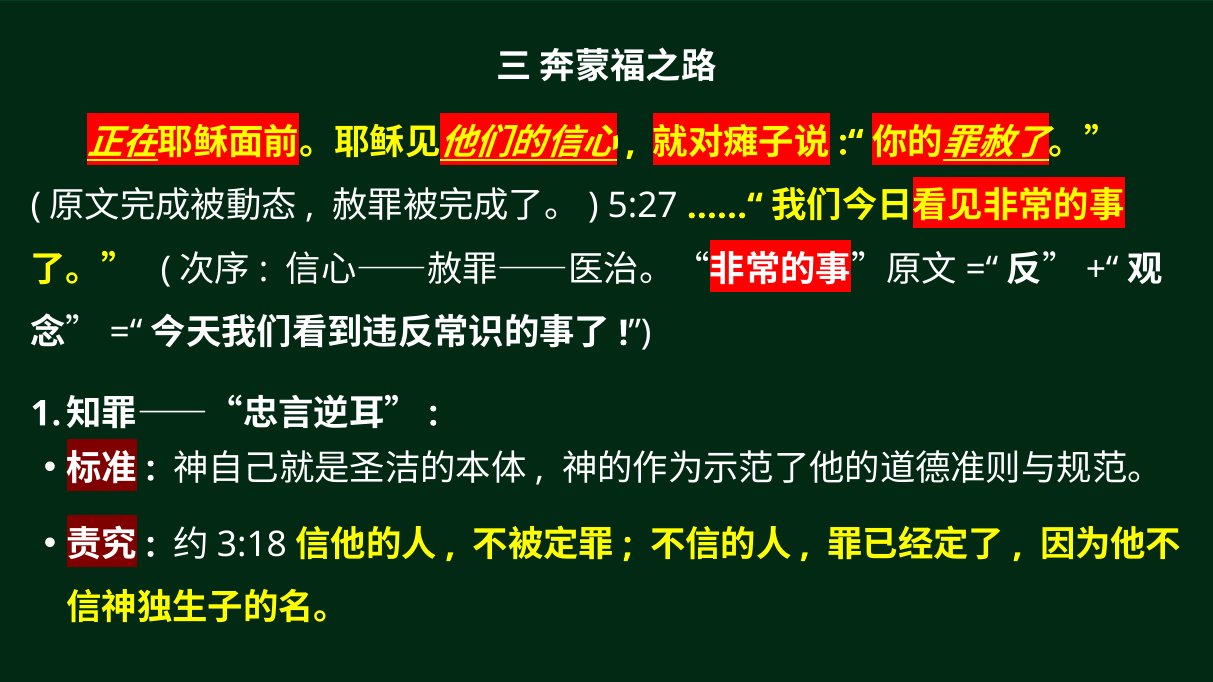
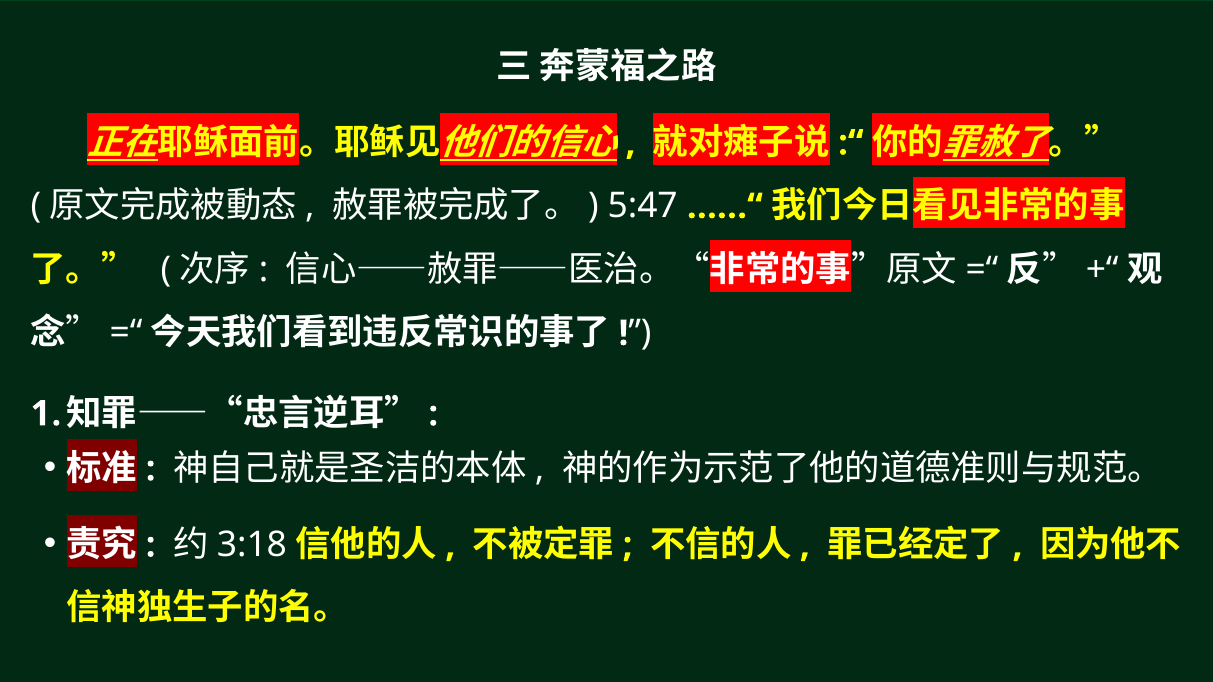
5:27: 5:27 -> 5:47
